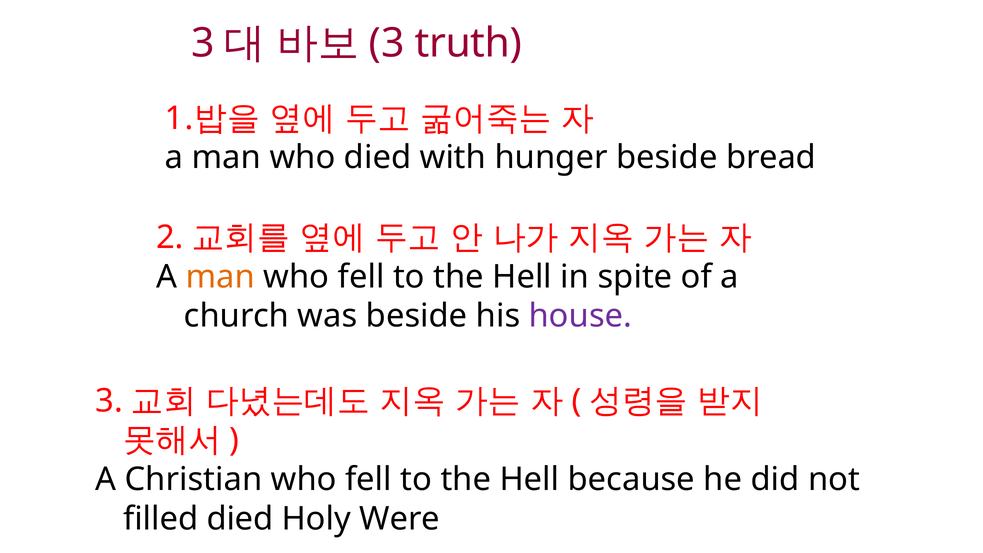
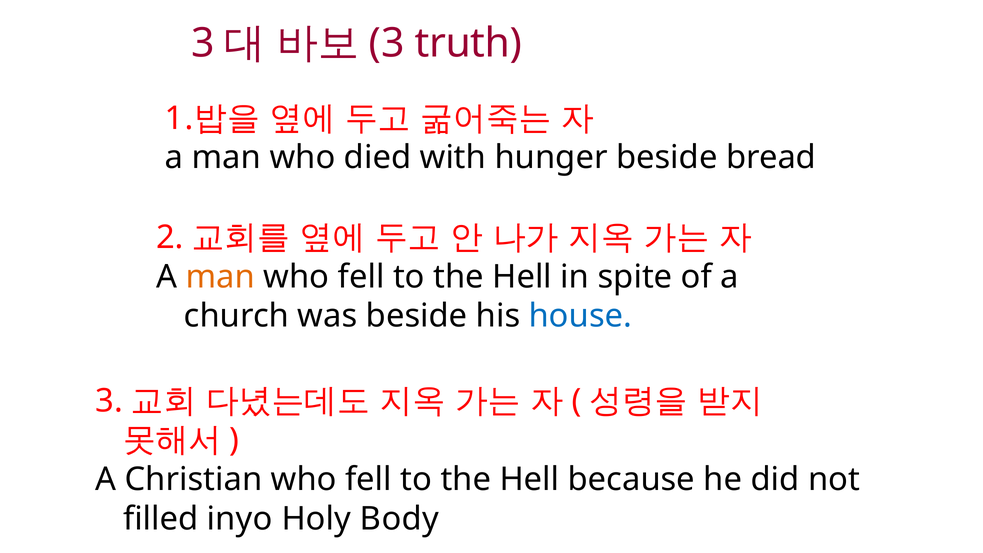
house colour: purple -> blue
filled died: died -> inyo
Were: Were -> Body
